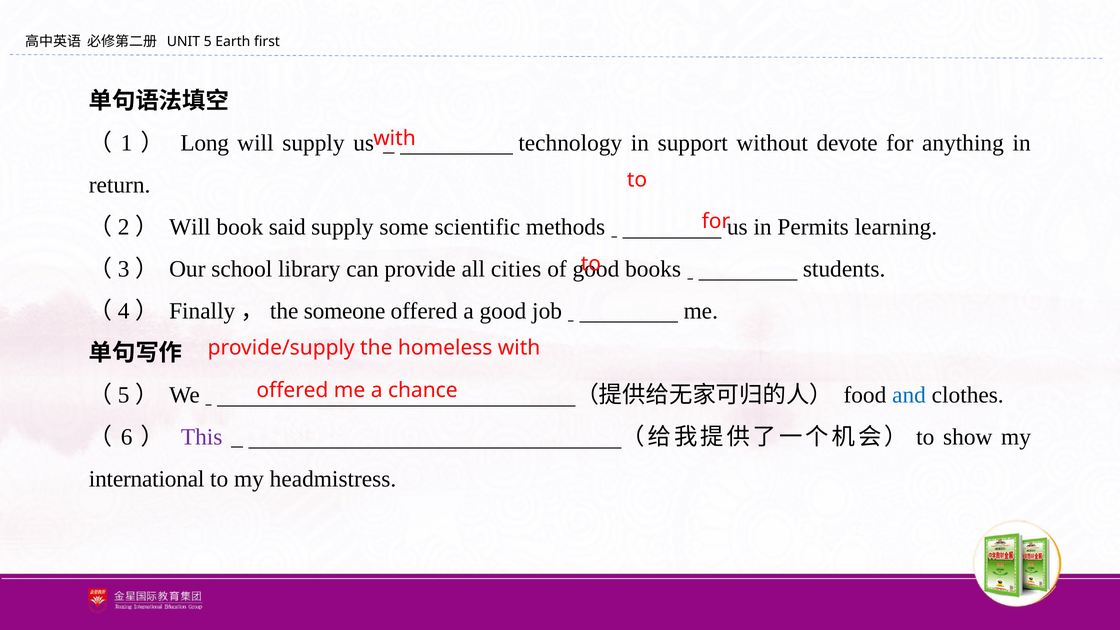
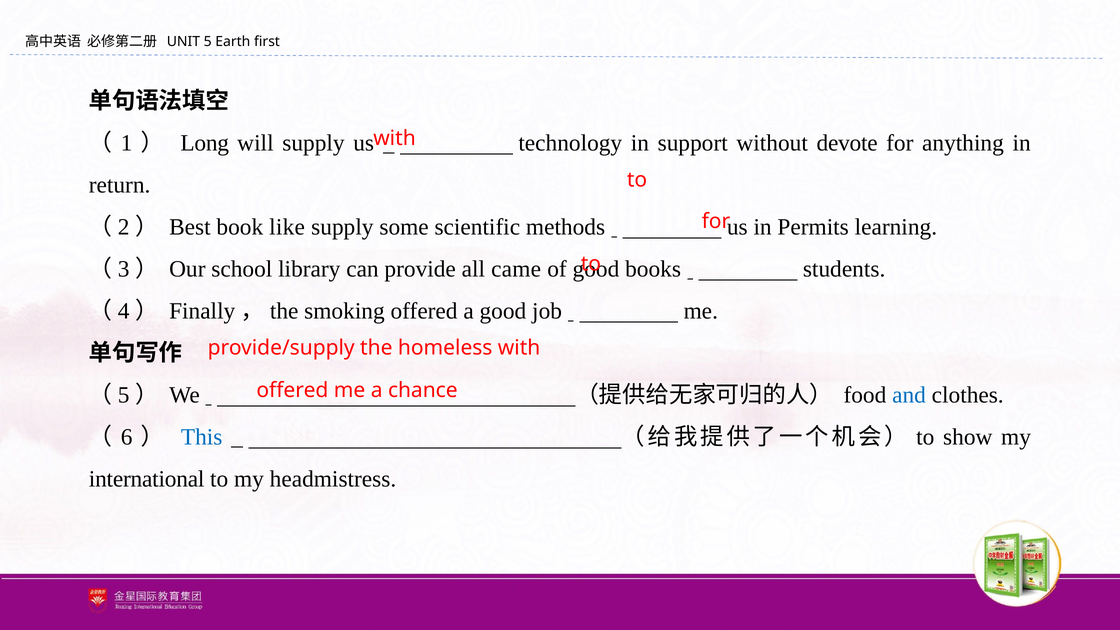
（2） Will: Will -> Best
said: said -> like
cities: cities -> came
someone: someone -> smoking
This colour: purple -> blue
